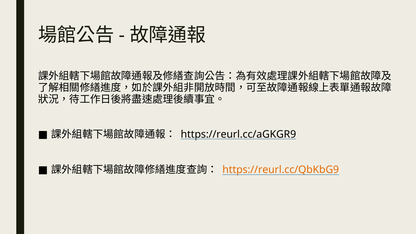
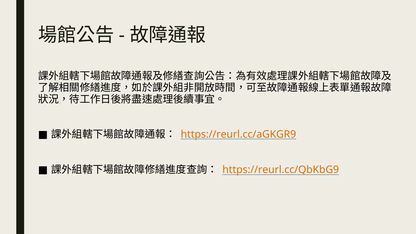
https://reurl.cc/aGKGR9 colour: black -> orange
